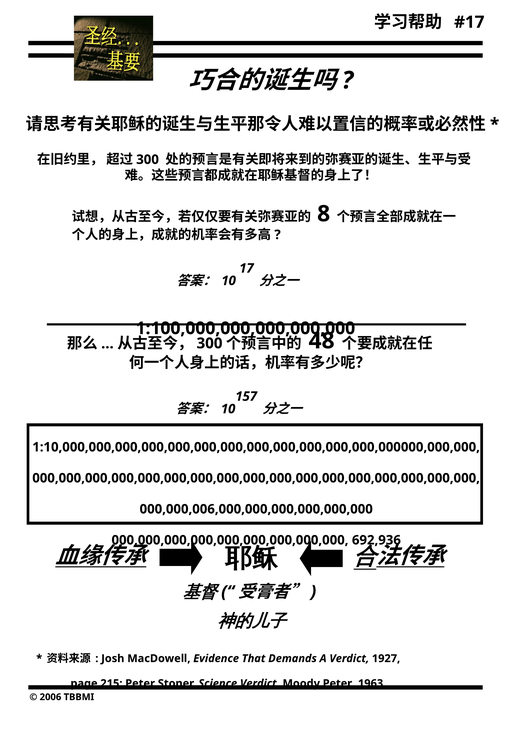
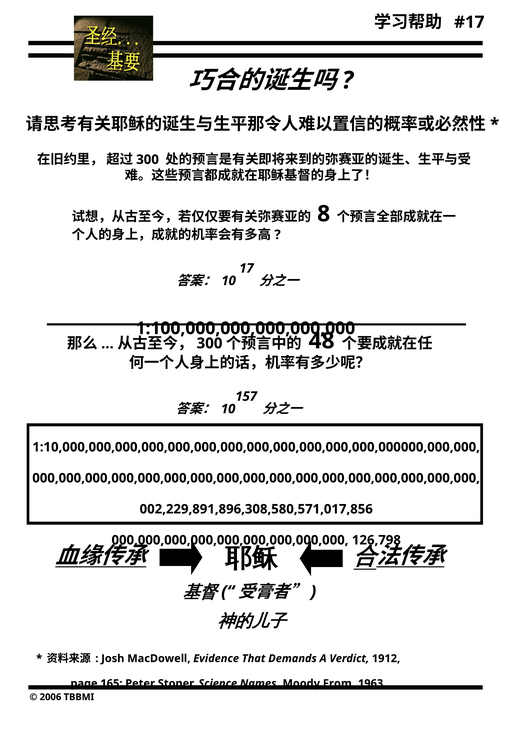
000,000,006,000,000,000,000,000,000: 000,000,006,000,000,000,000,000,000 -> 002,229,891,896,308,580,571,017,856
692,936: 692,936 -> 126,798
1927: 1927 -> 1912
215: 215 -> 165
Science Verdict: Verdict -> Names
Moody Peter: Peter -> From
